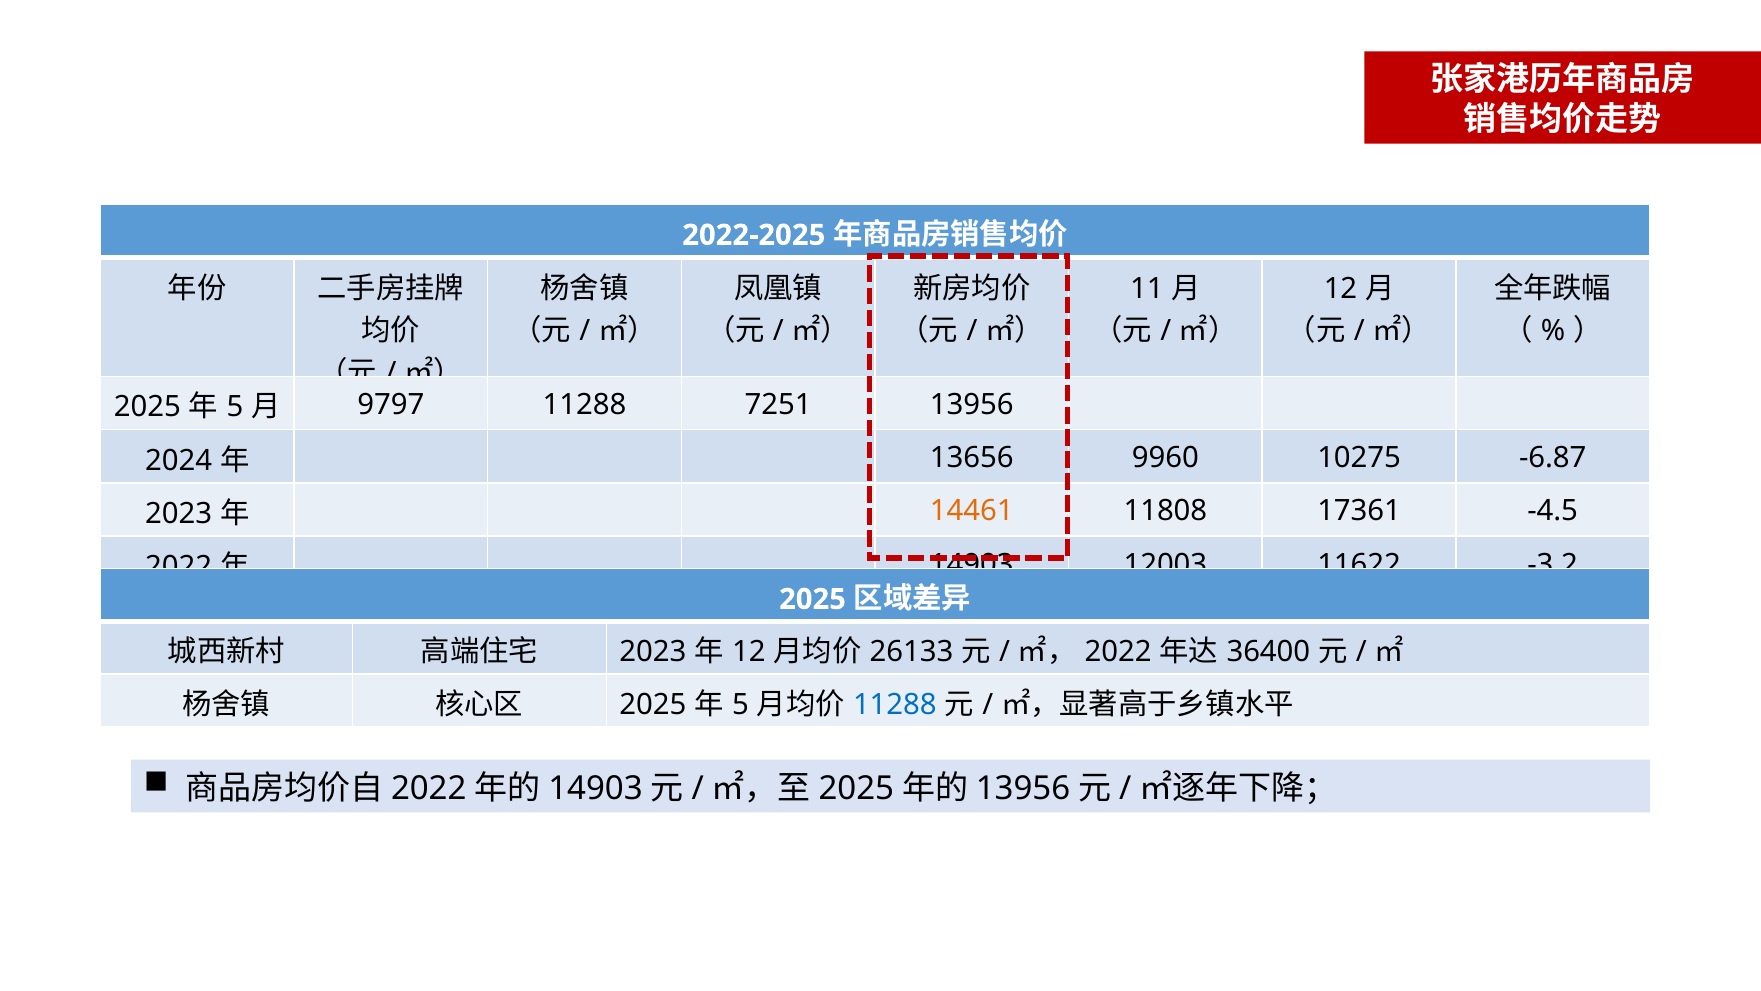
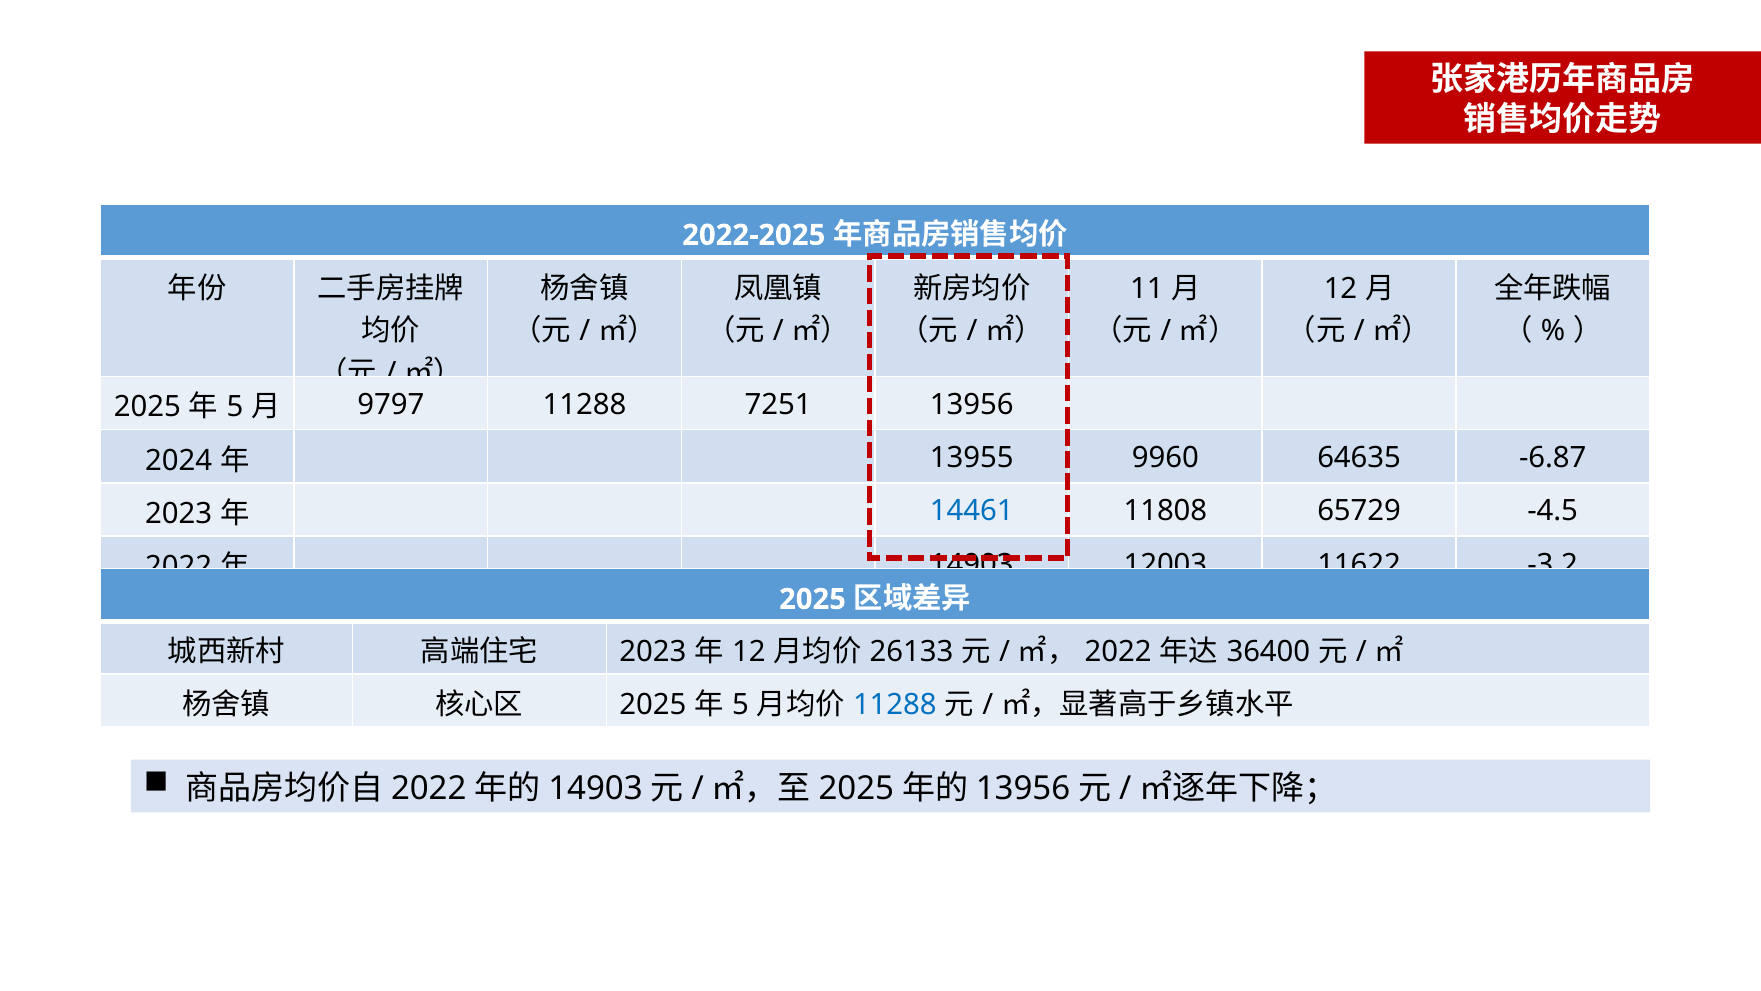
13656: 13656 -> 13955
10275: 10275 -> 64635
14461 colour: orange -> blue
17361: 17361 -> 65729
